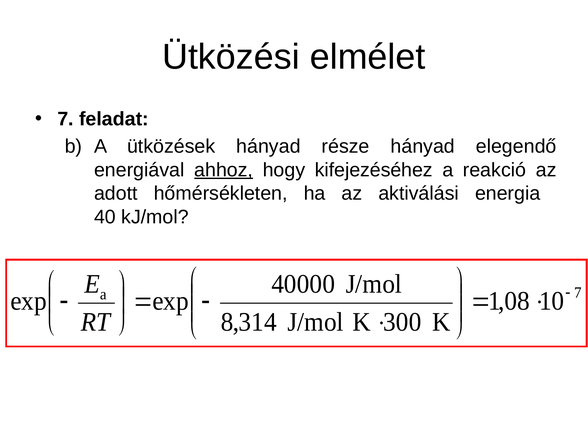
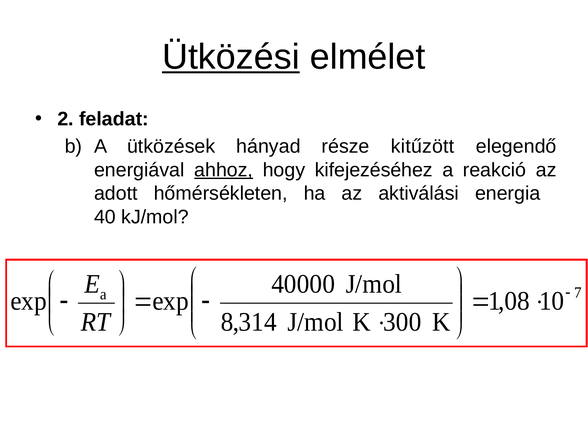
Ütközési underline: none -> present
7 at (66, 119): 7 -> 2
része hányad: hányad -> kitűzött
